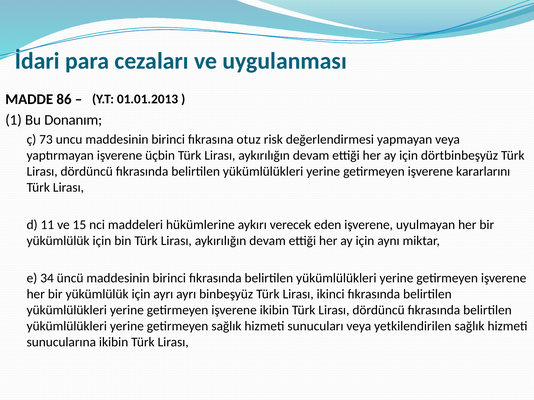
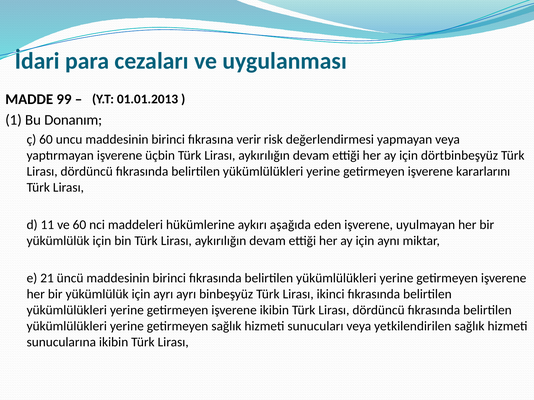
86: 86 -> 99
ç 73: 73 -> 60
otuz: otuz -> verir
ve 15: 15 -> 60
verecek: verecek -> aşağıda
34: 34 -> 21
